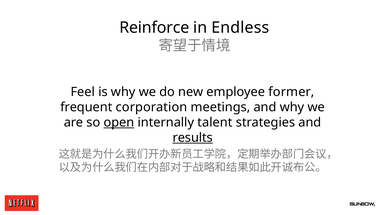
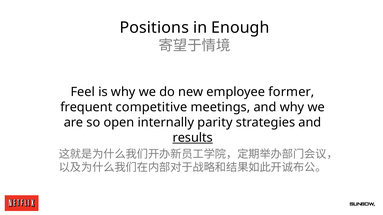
Reinforce: Reinforce -> Positions
Endless: Endless -> Enough
corporation: corporation -> competitive
open underline: present -> none
talent: talent -> parity
